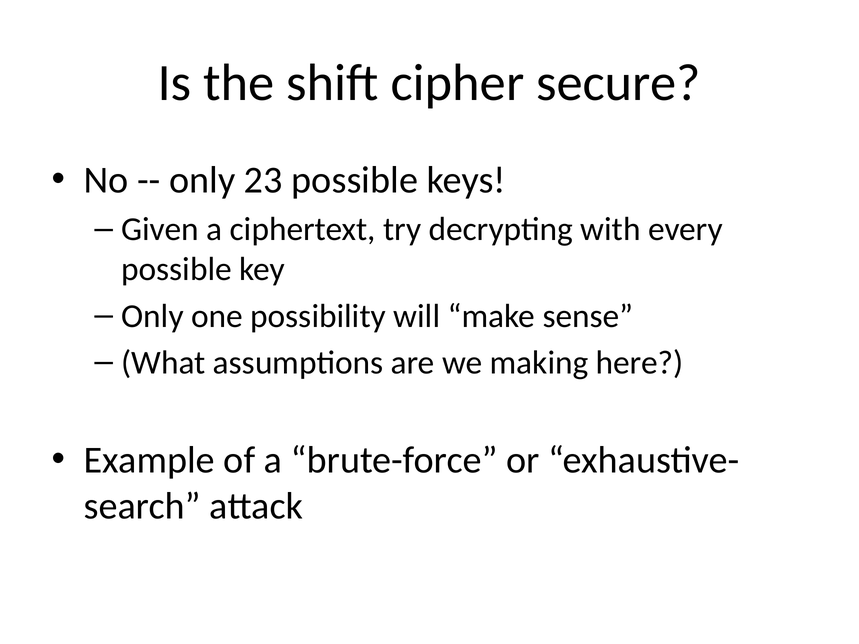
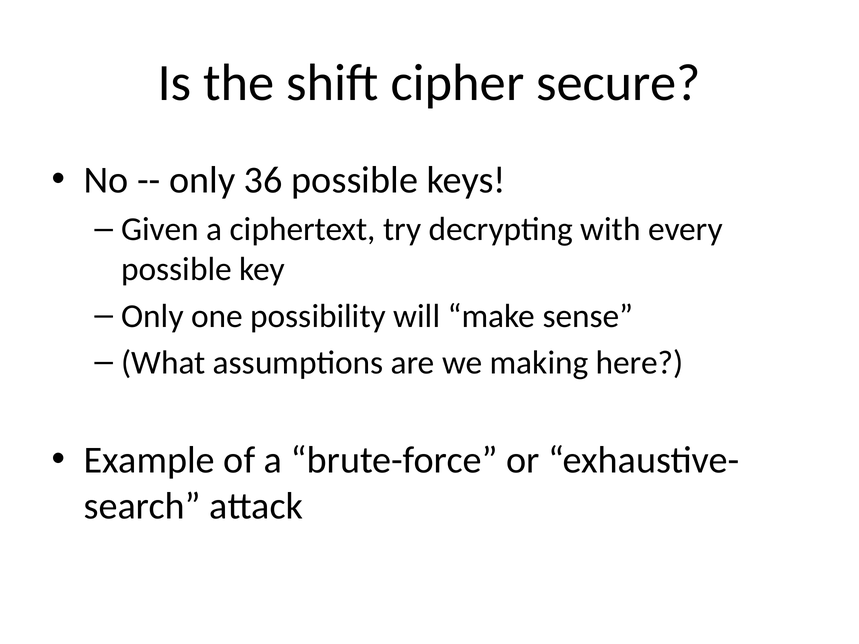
23: 23 -> 36
